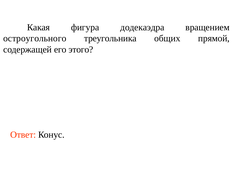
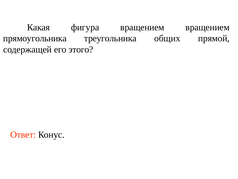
фигура додекаэдра: додекаэдра -> вращением
остроугольного: остроугольного -> прямоугольника
